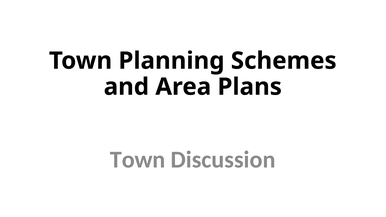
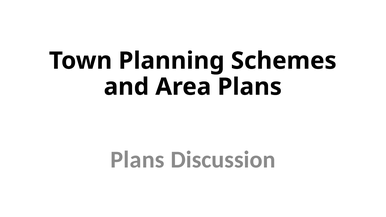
Town at (138, 160): Town -> Plans
